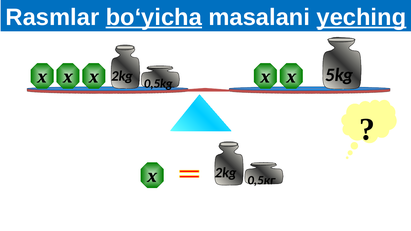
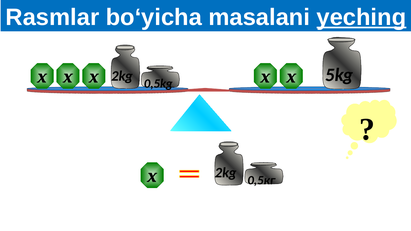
bo‘yicha underline: present -> none
